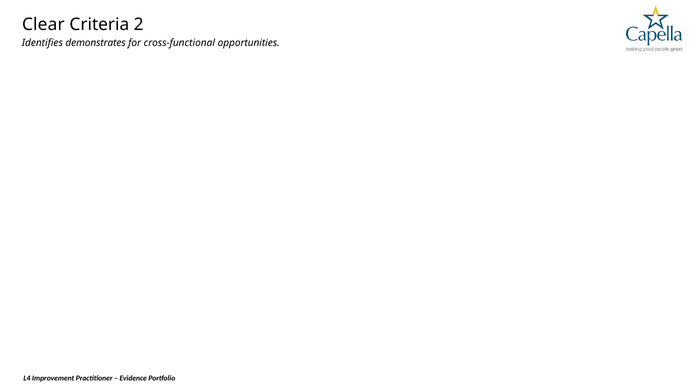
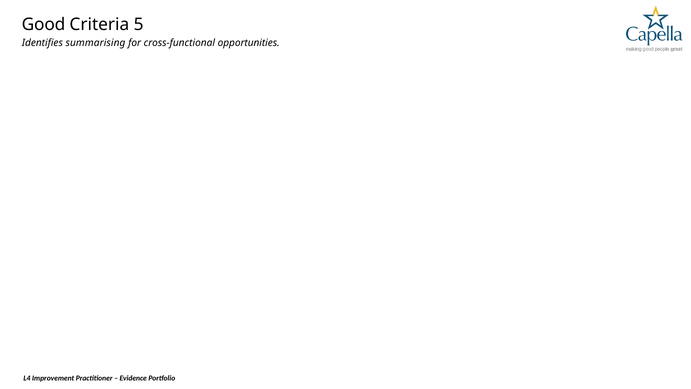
Clear: Clear -> Good
2: 2 -> 5
demonstrates: demonstrates -> summarising
